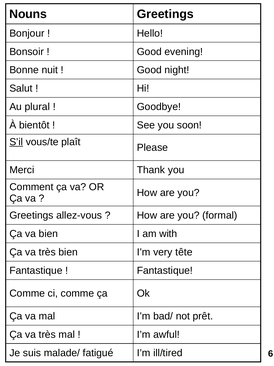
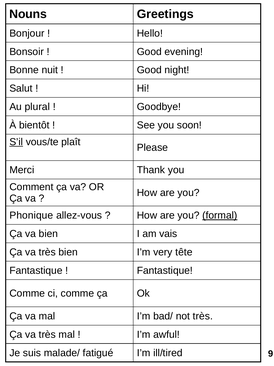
Greetings at (31, 215): Greetings -> Phonique
formal underline: none -> present
with: with -> vais
not prêt: prêt -> très
6: 6 -> 9
